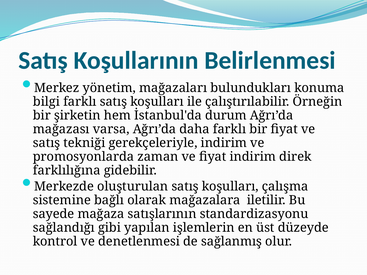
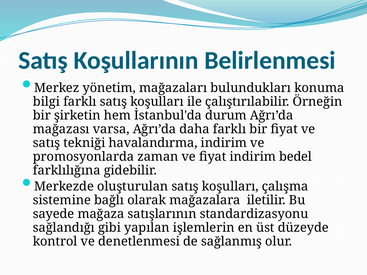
gerekçeleriyle: gerekçeleriyle -> havalandırma
direk: direk -> bedel
